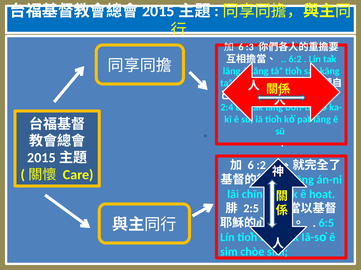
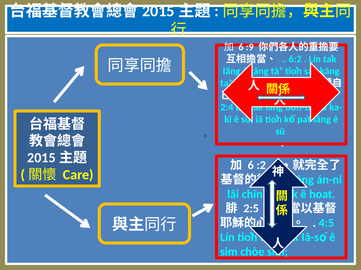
:3: :3 -> :9
6:5: 6:5 -> 4:5
